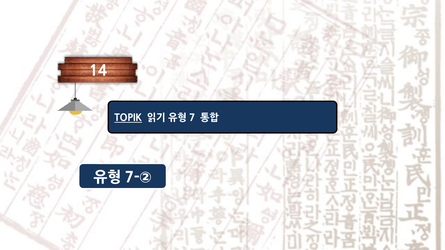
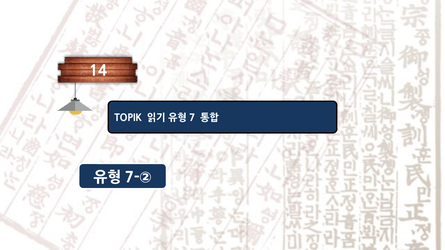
TOPIK underline: present -> none
